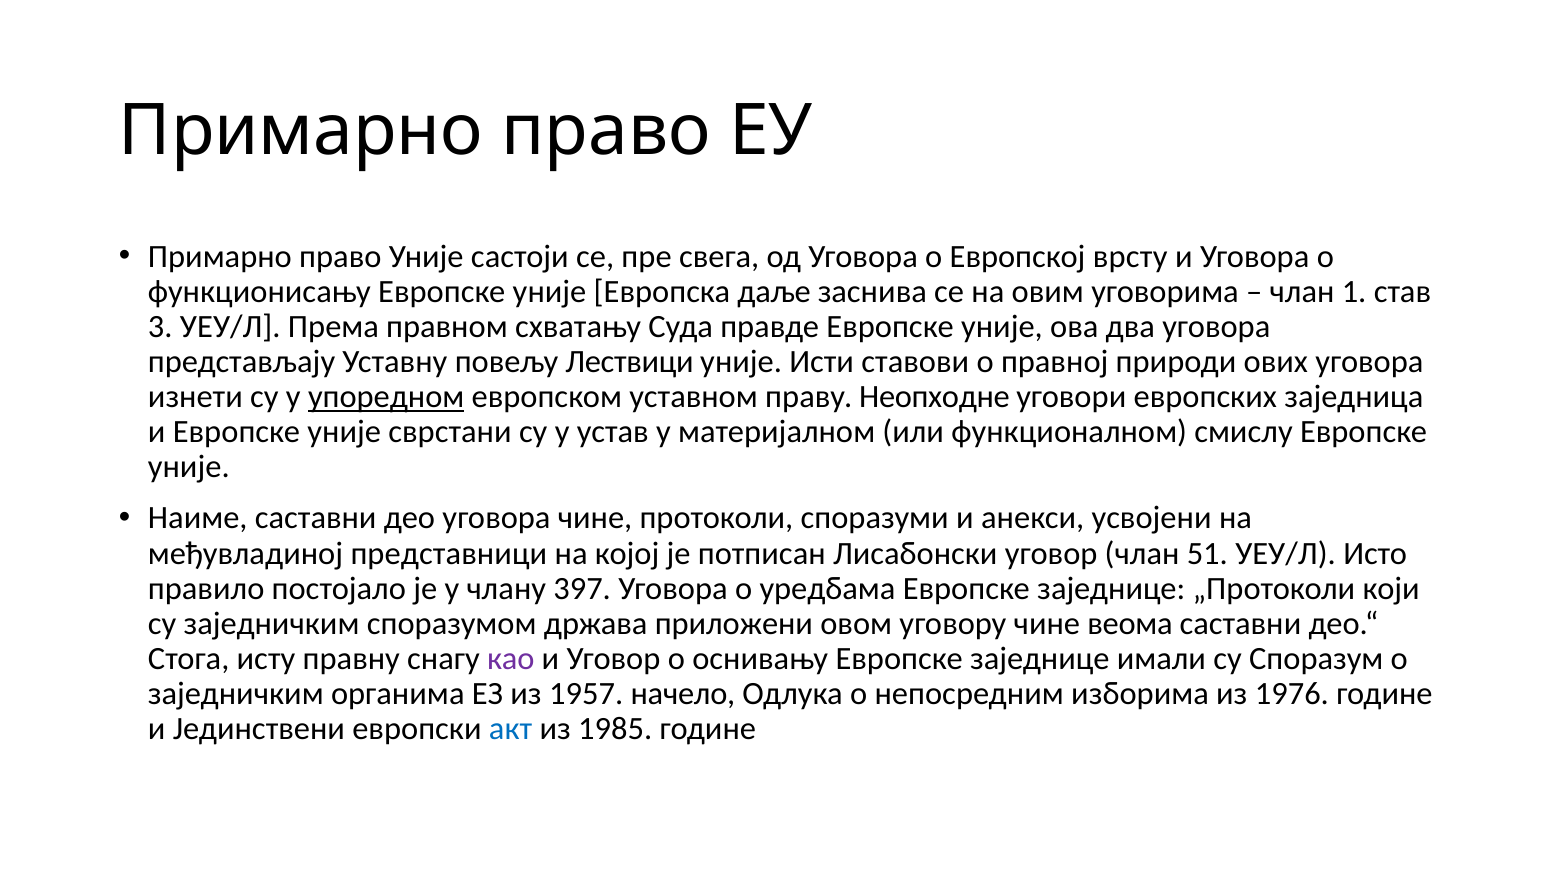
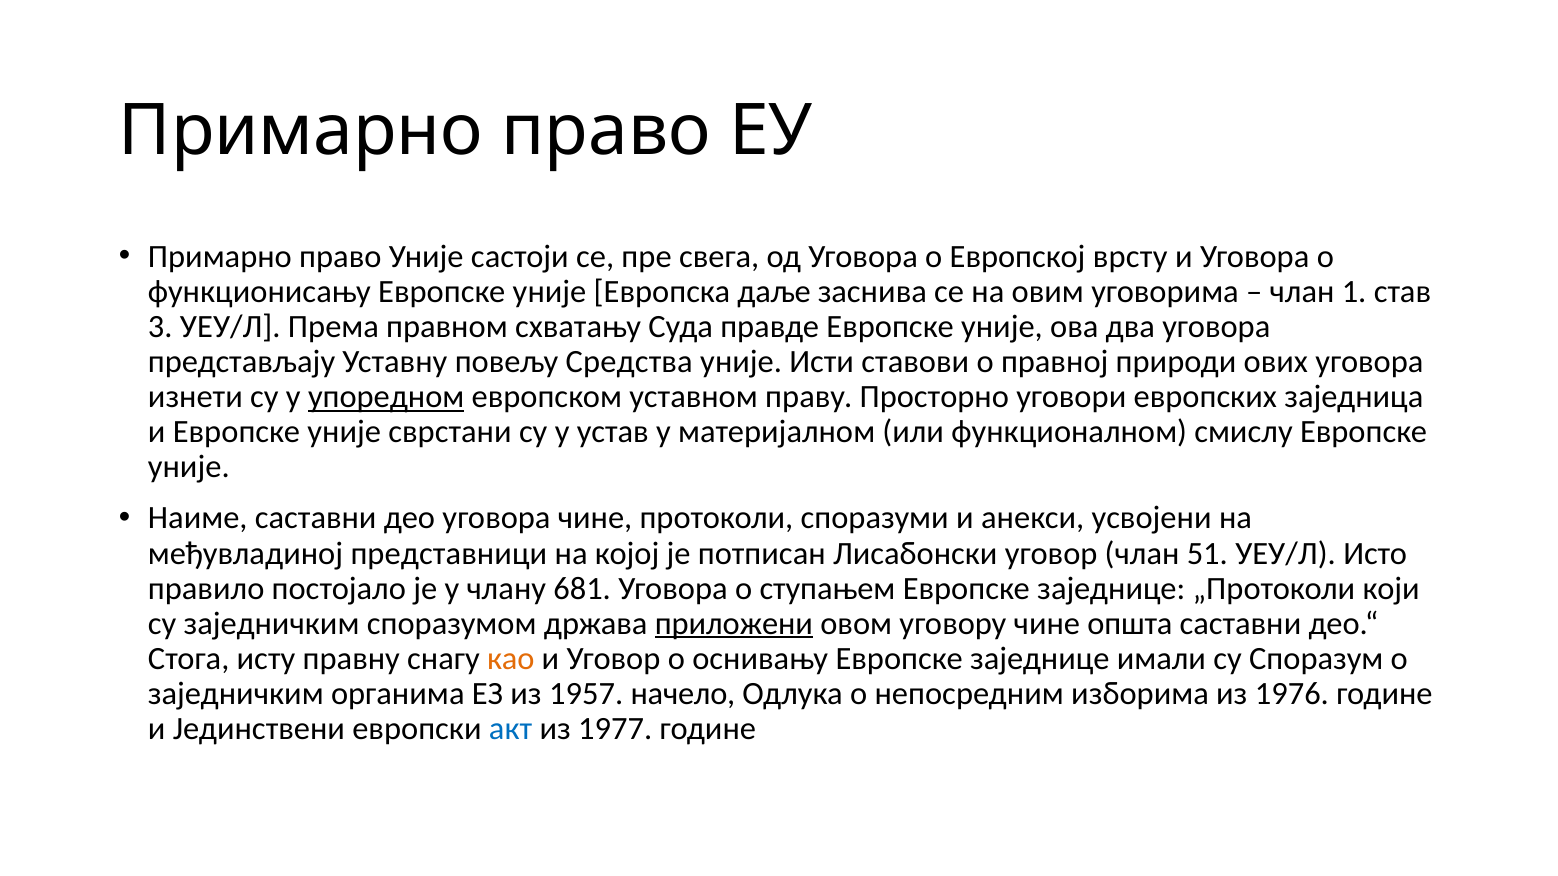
Лествици: Лествици -> Средства
Неопходне: Неопходне -> Просторно
397: 397 -> 681
уредбама: уредбама -> ступањем
приложени underline: none -> present
веома: веома -> општа
као colour: purple -> orange
1985: 1985 -> 1977
